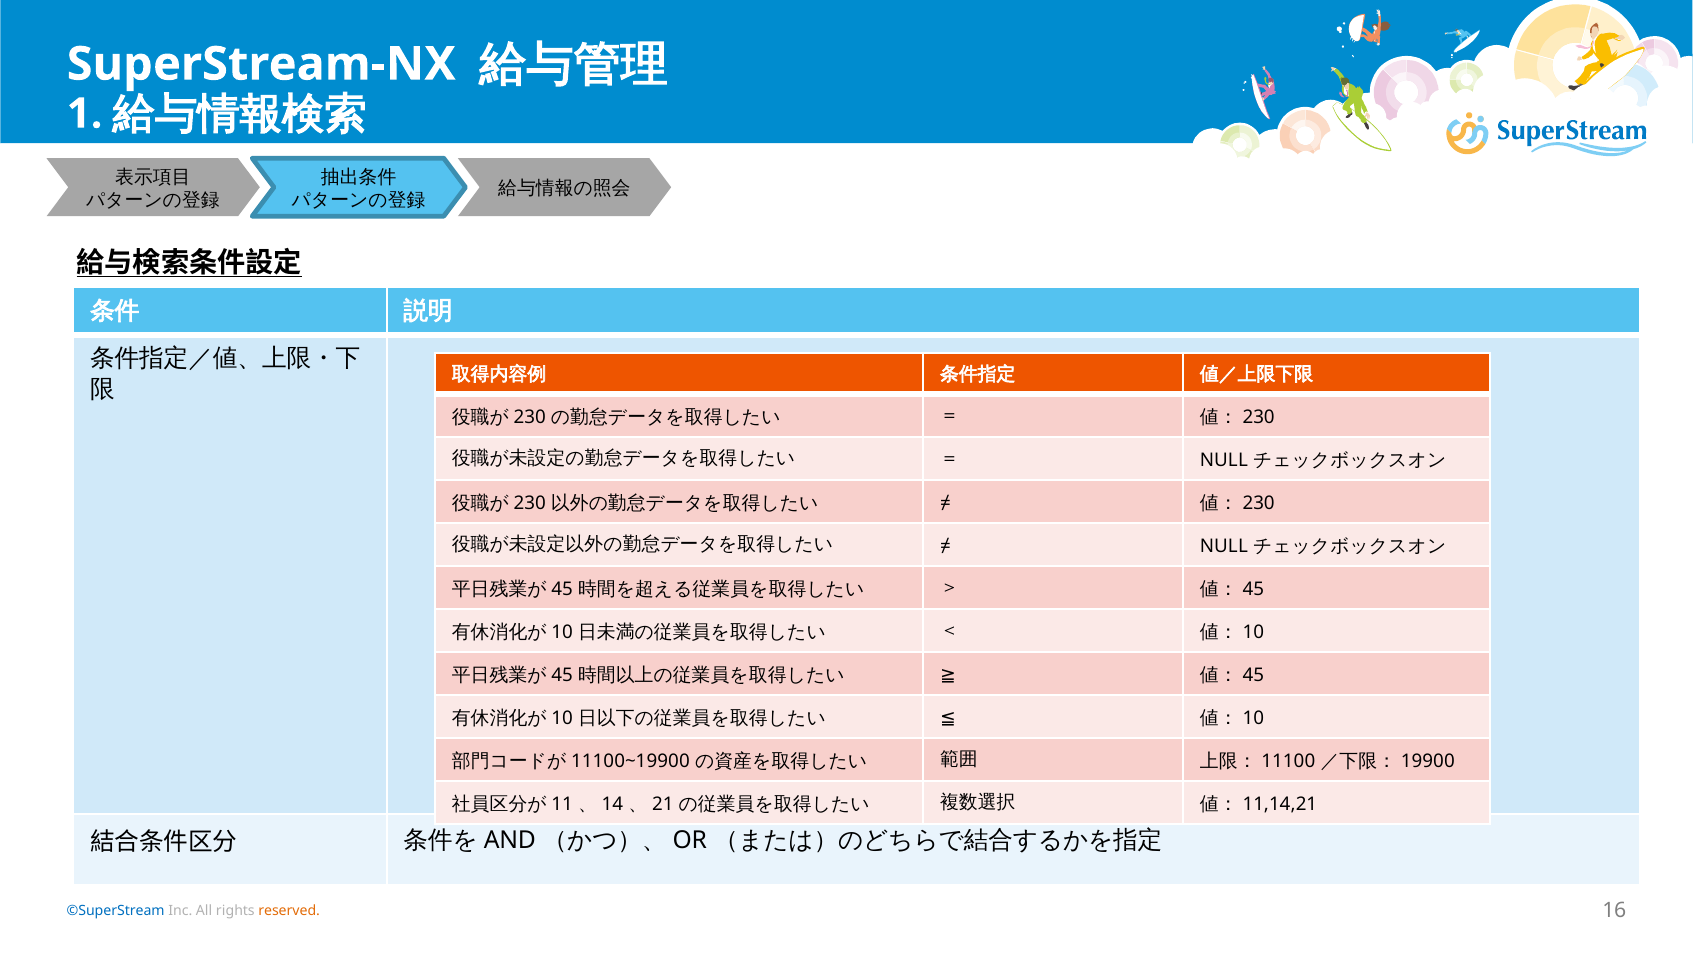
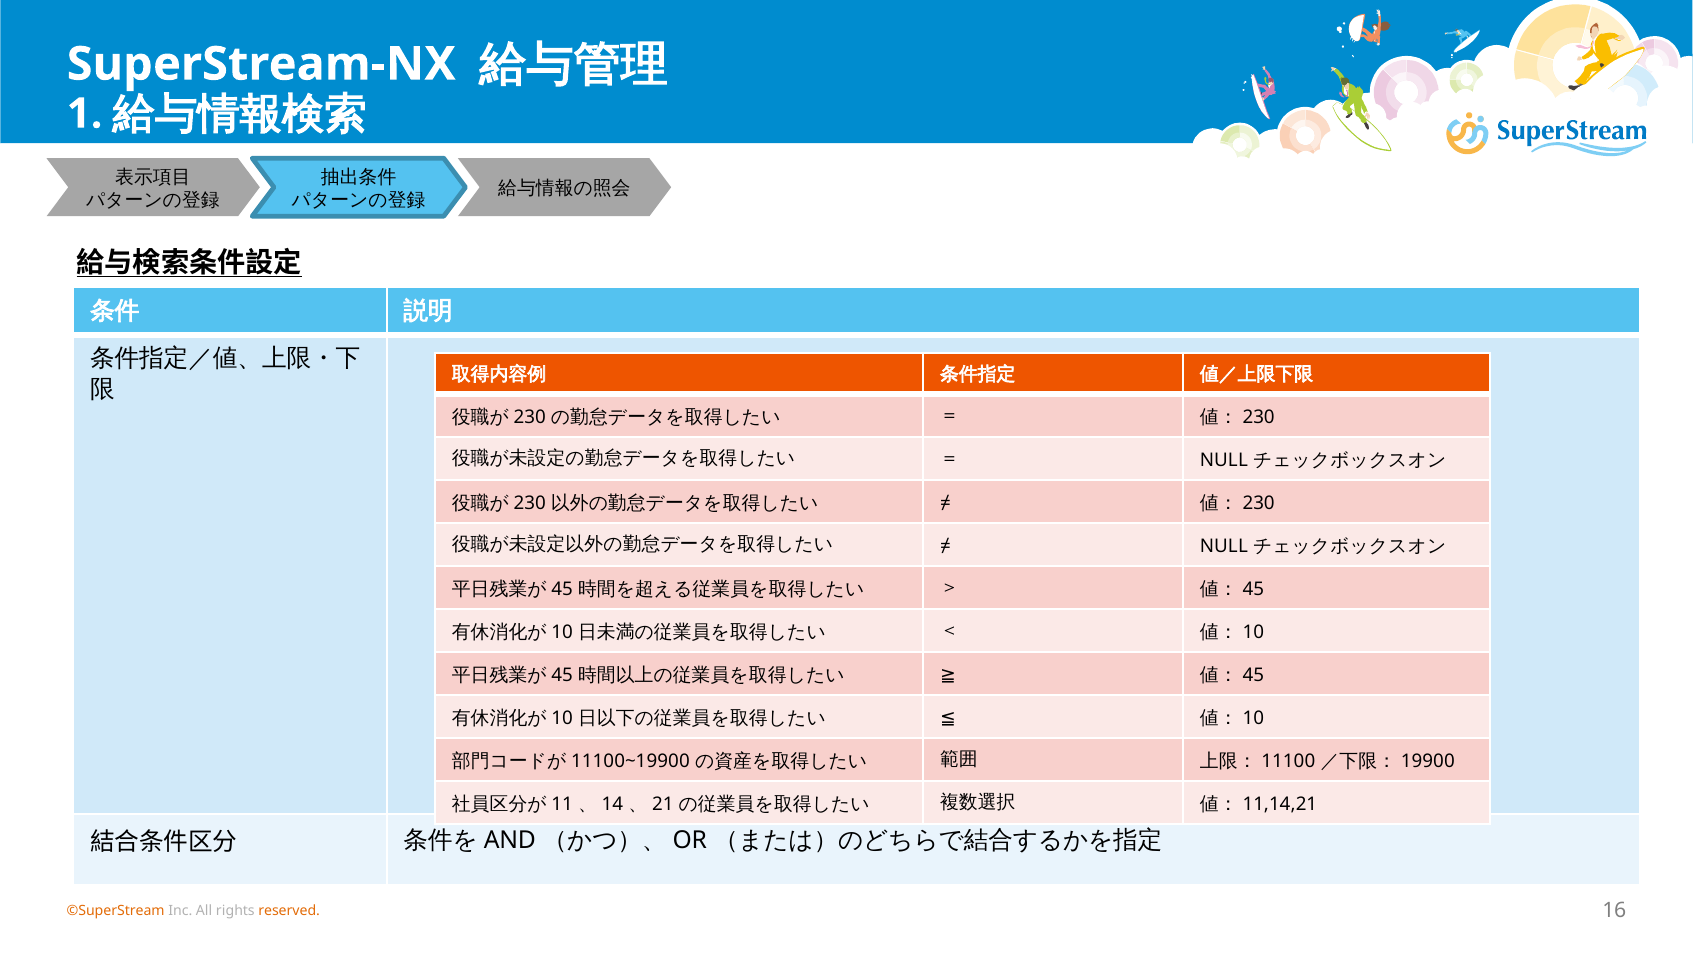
©SuperStream colour: blue -> orange
